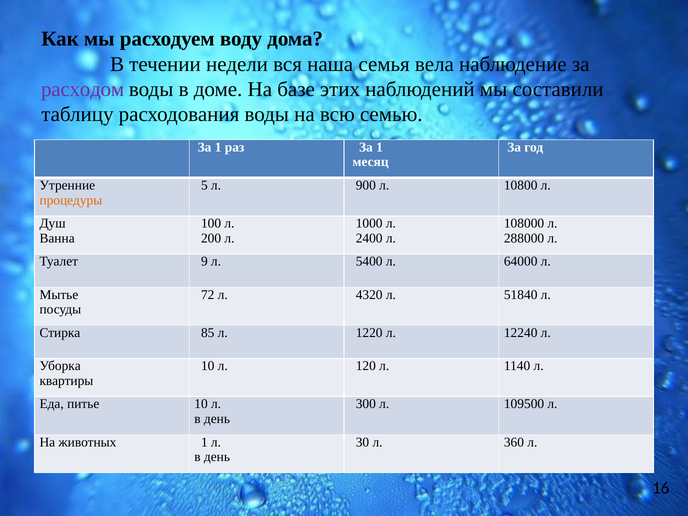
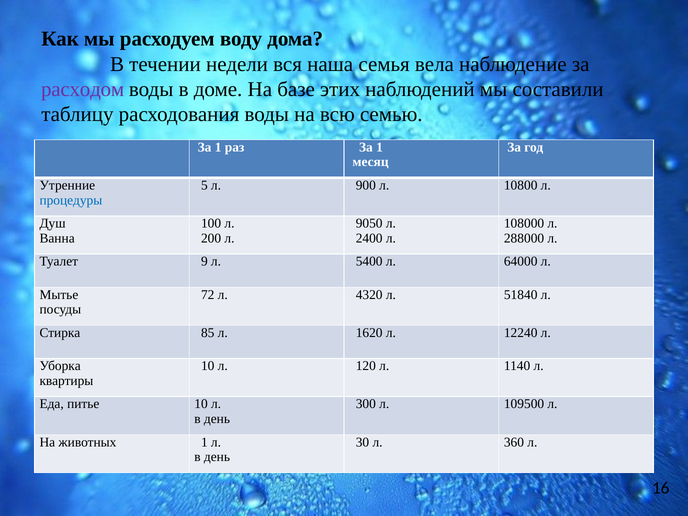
процедуры colour: orange -> blue
1000: 1000 -> 9050
1220: 1220 -> 1620
